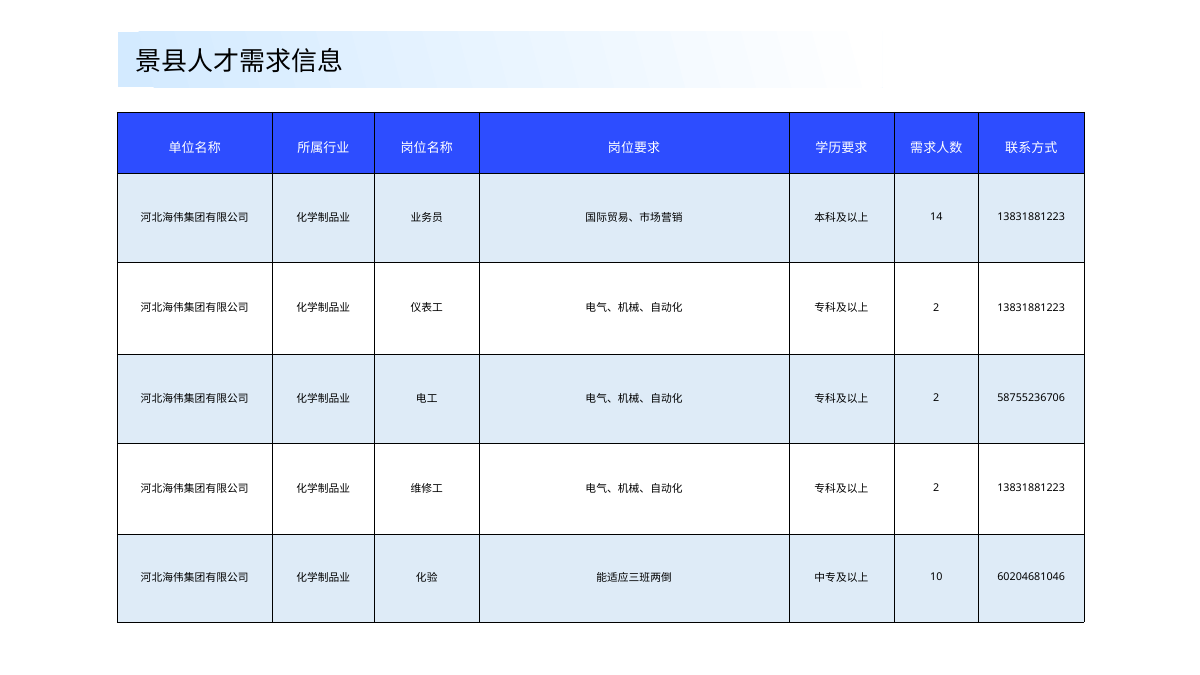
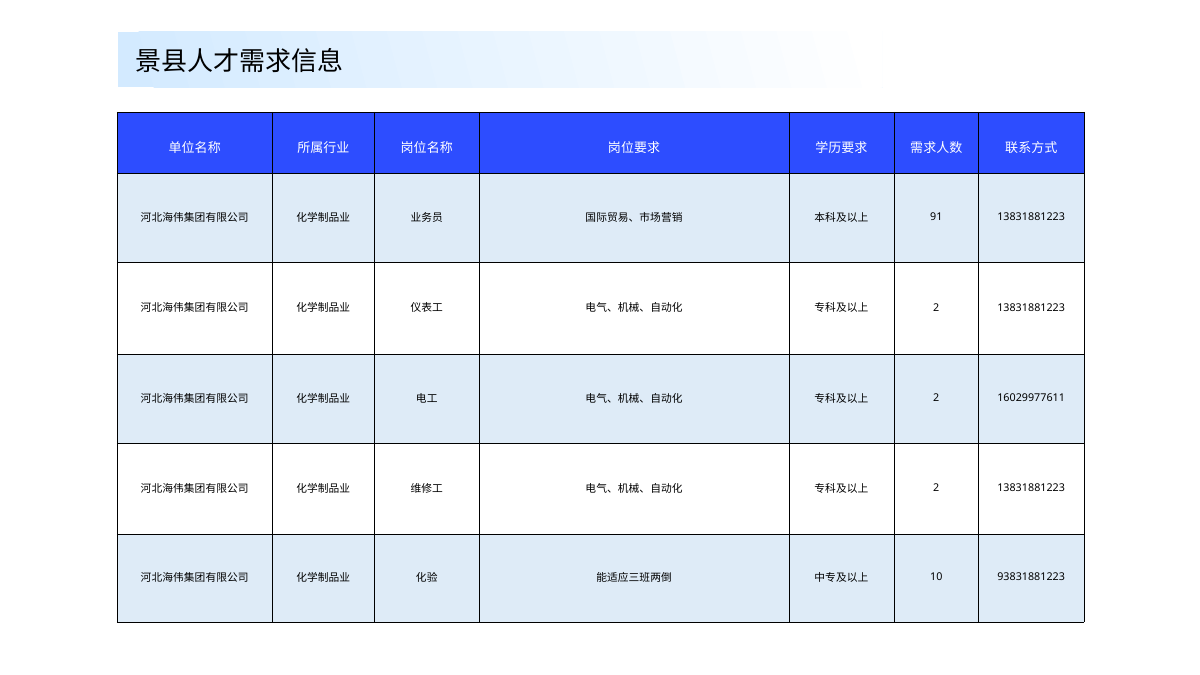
14: 14 -> 91
58755236706: 58755236706 -> 16029977611
60204681046: 60204681046 -> 93831881223
